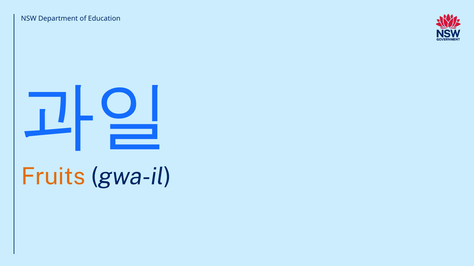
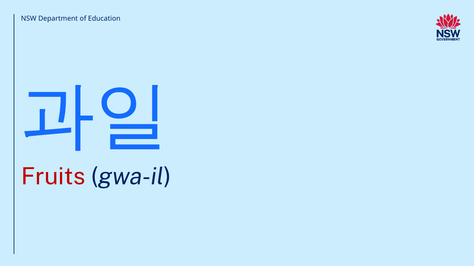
Fruits colour: orange -> red
